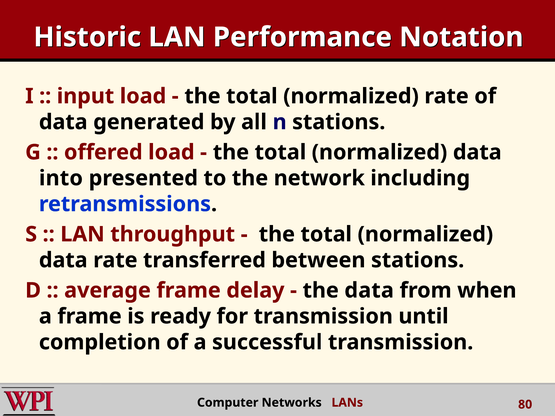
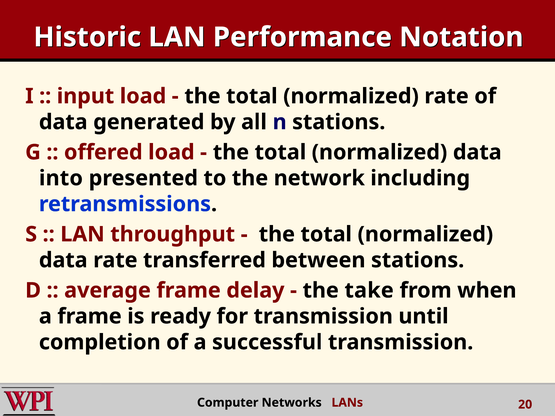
the data: data -> take
80: 80 -> 20
